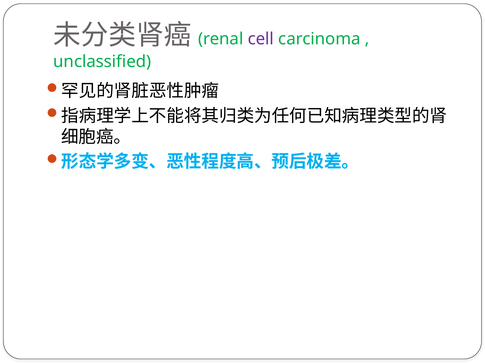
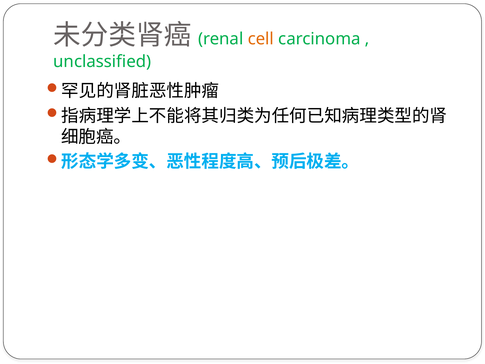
cell colour: purple -> orange
